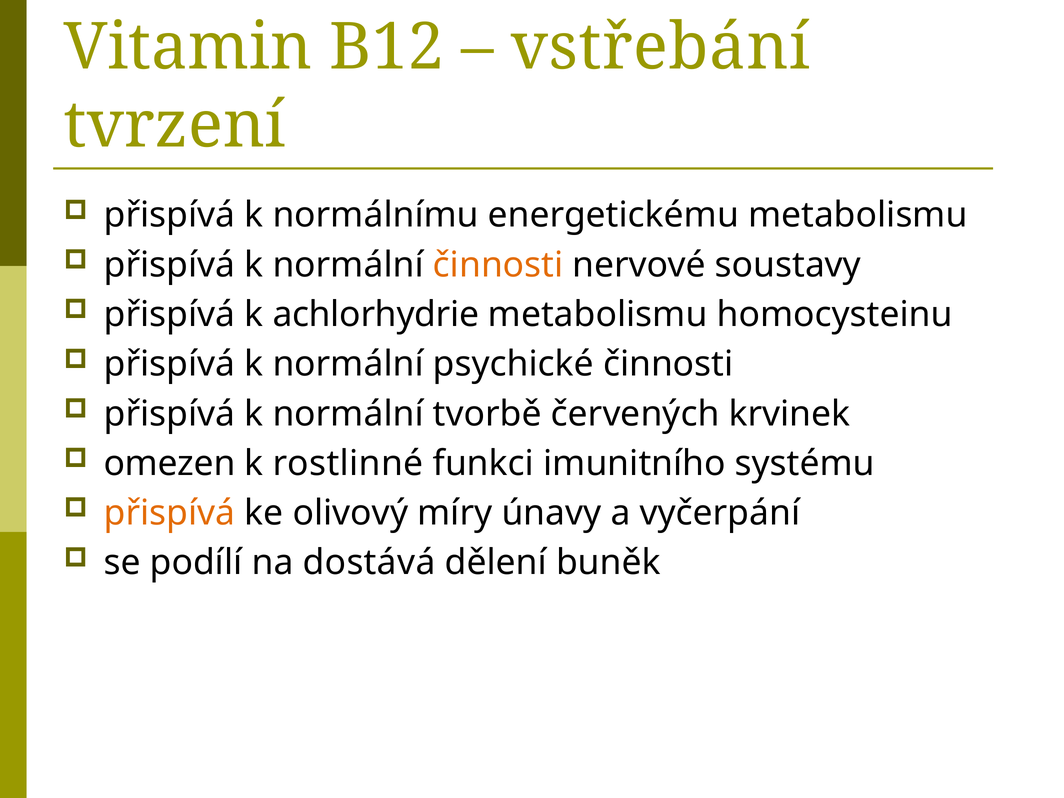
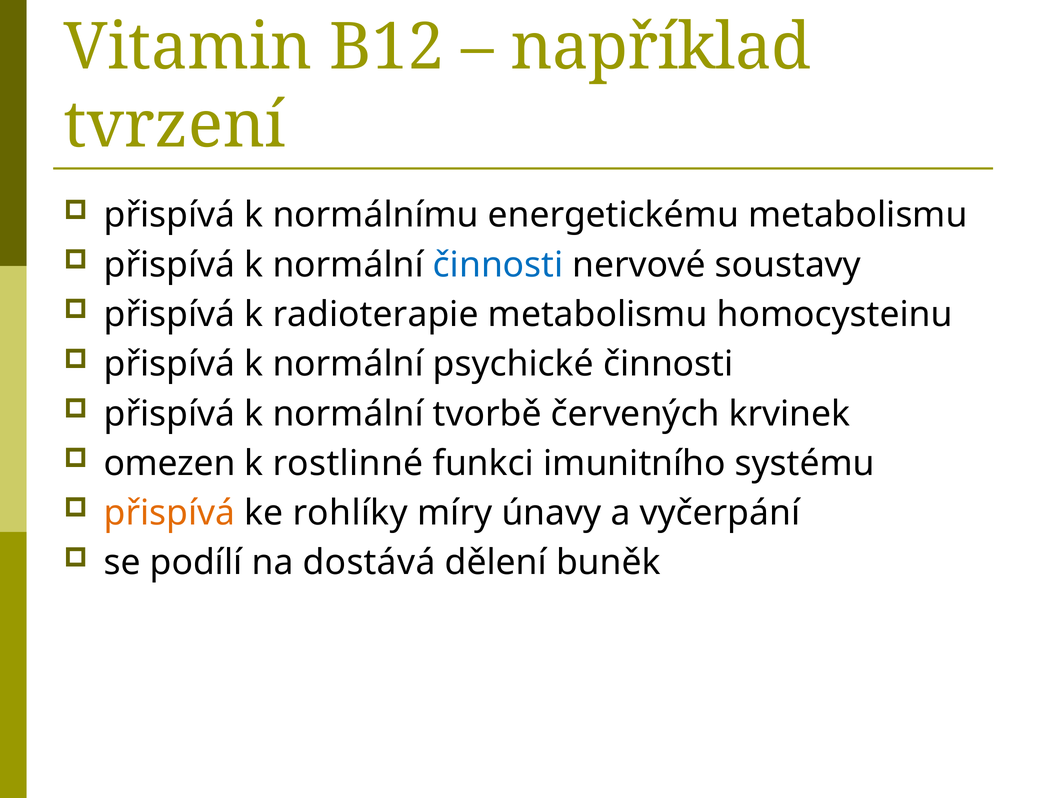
vstřebání: vstřebání -> například
činnosti at (498, 265) colour: orange -> blue
achlorhydrie: achlorhydrie -> radioterapie
olivový: olivový -> rohlíky
